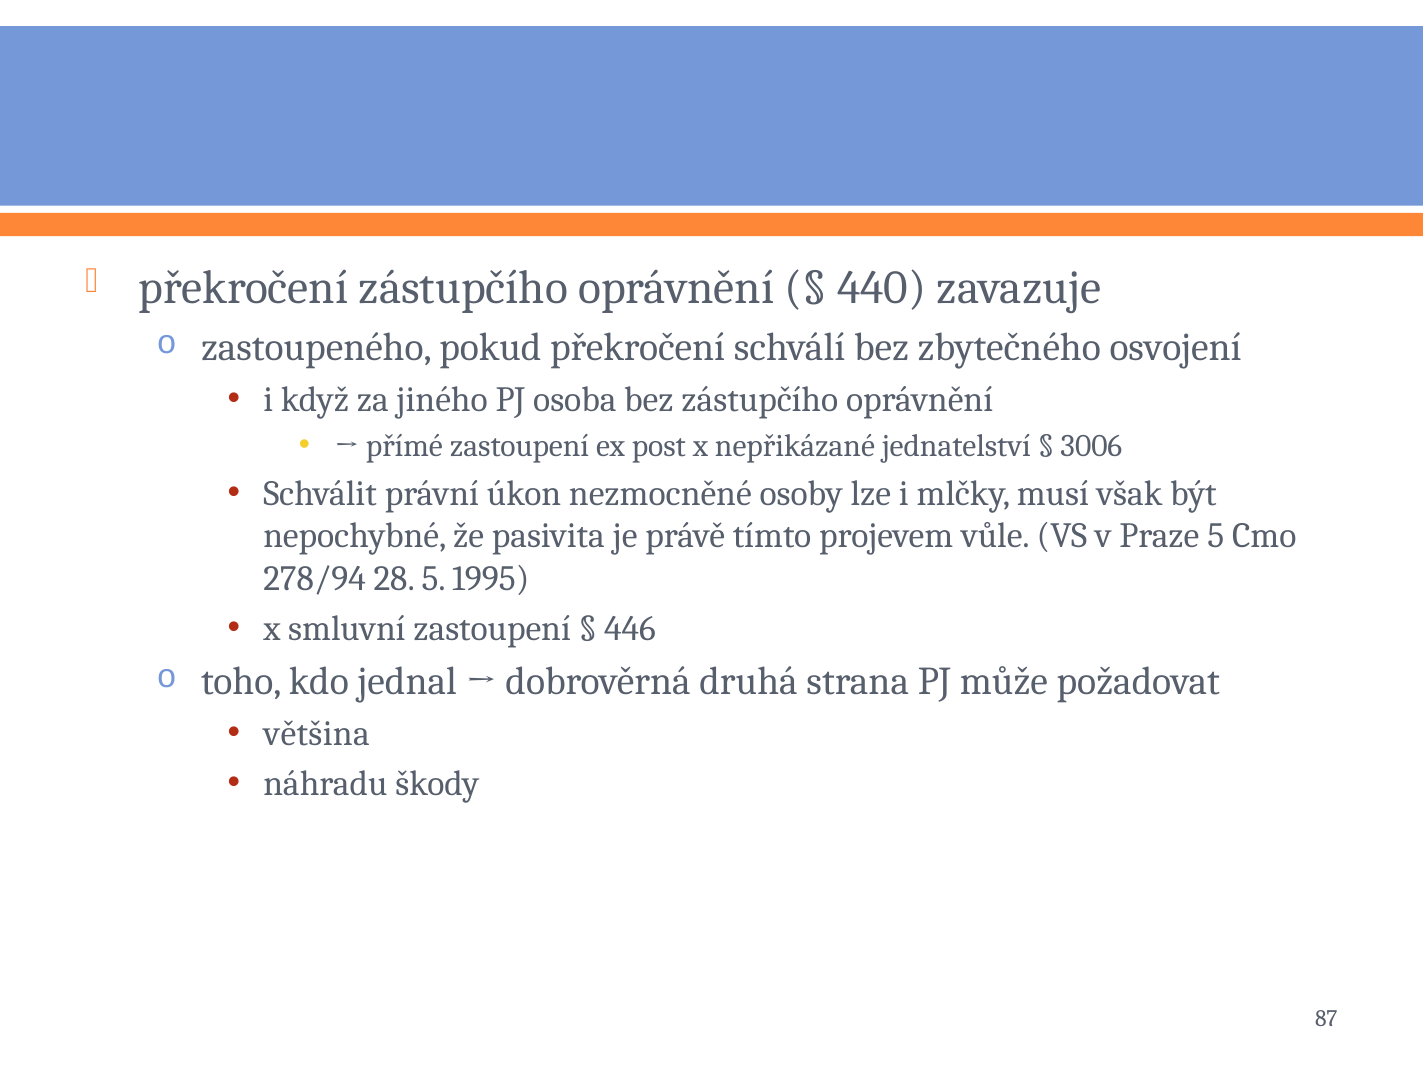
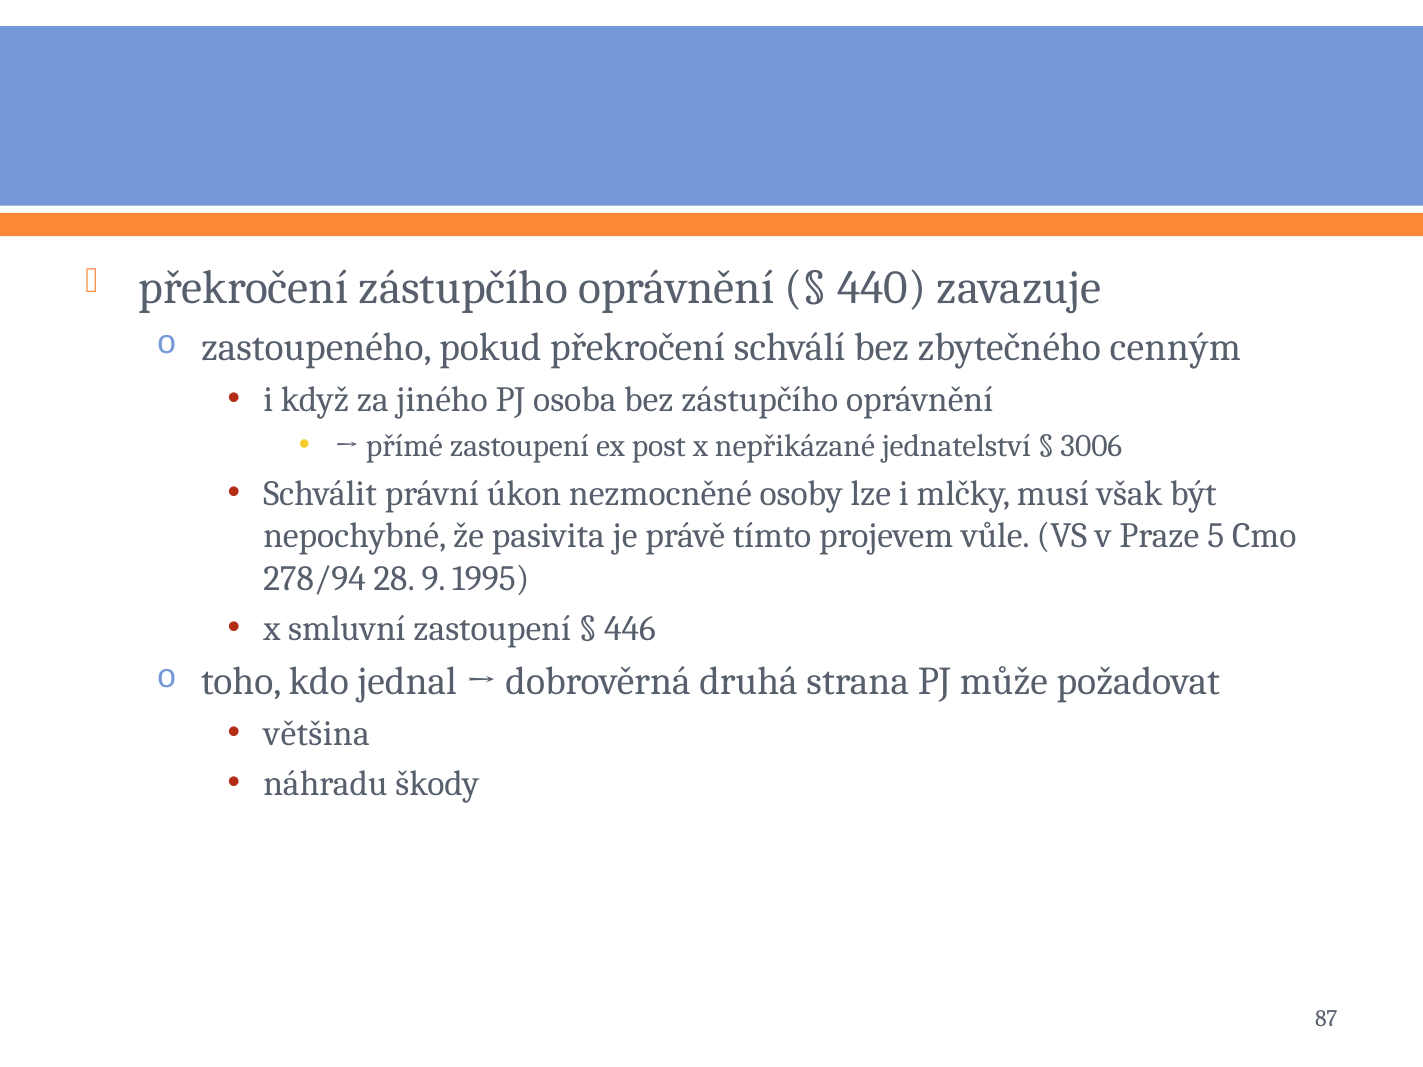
osvojení: osvojení -> cenným
28 5: 5 -> 9
